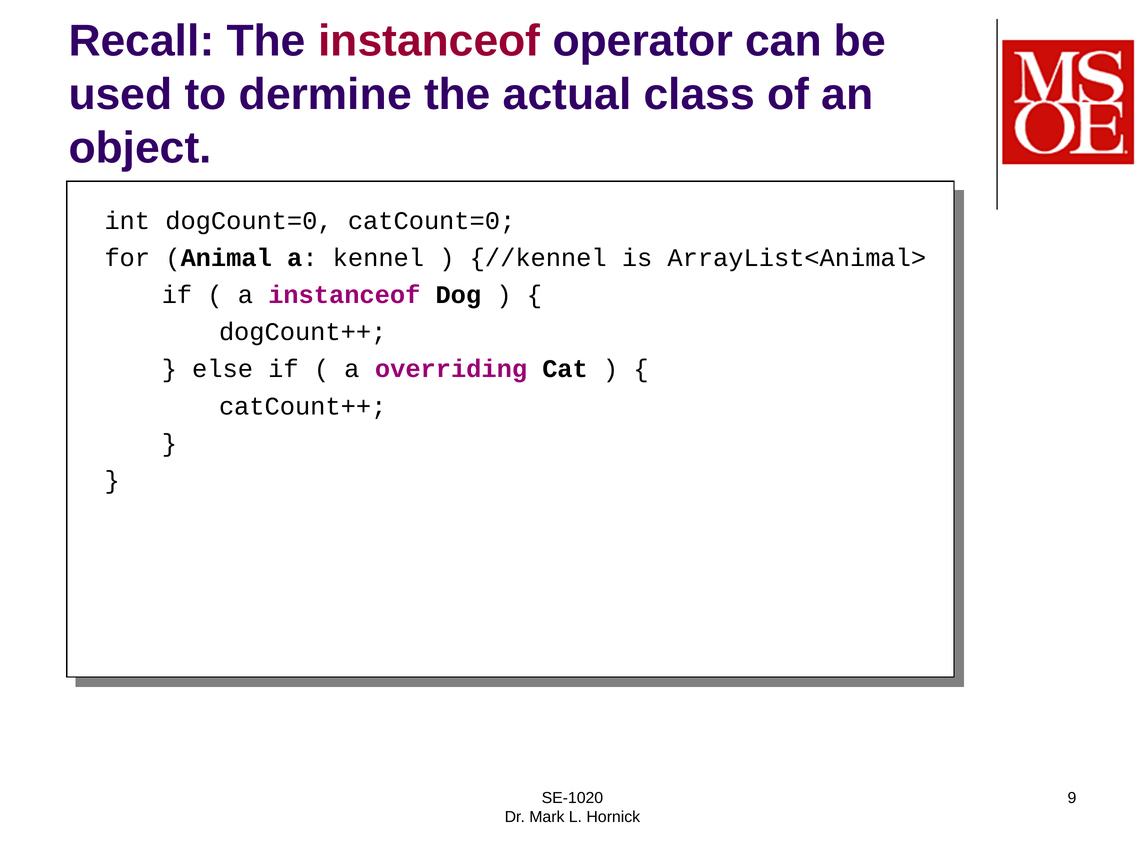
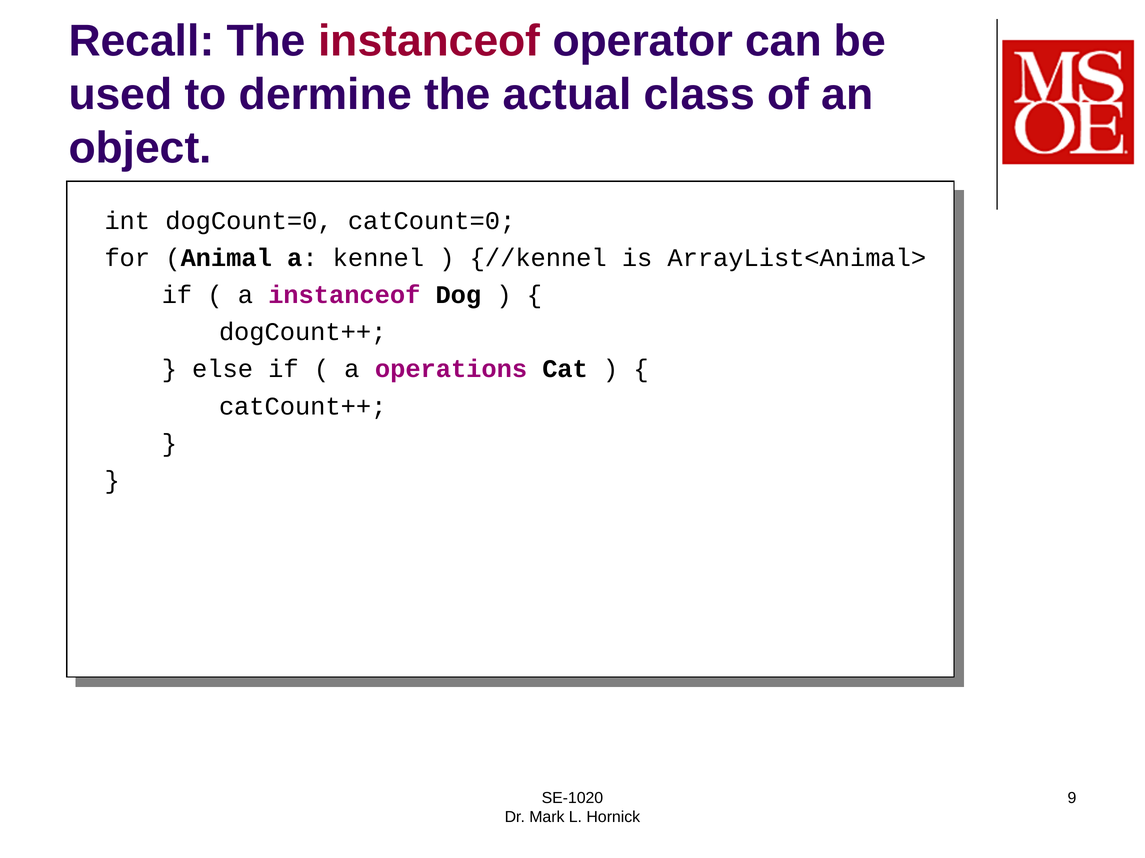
overriding: overriding -> operations
